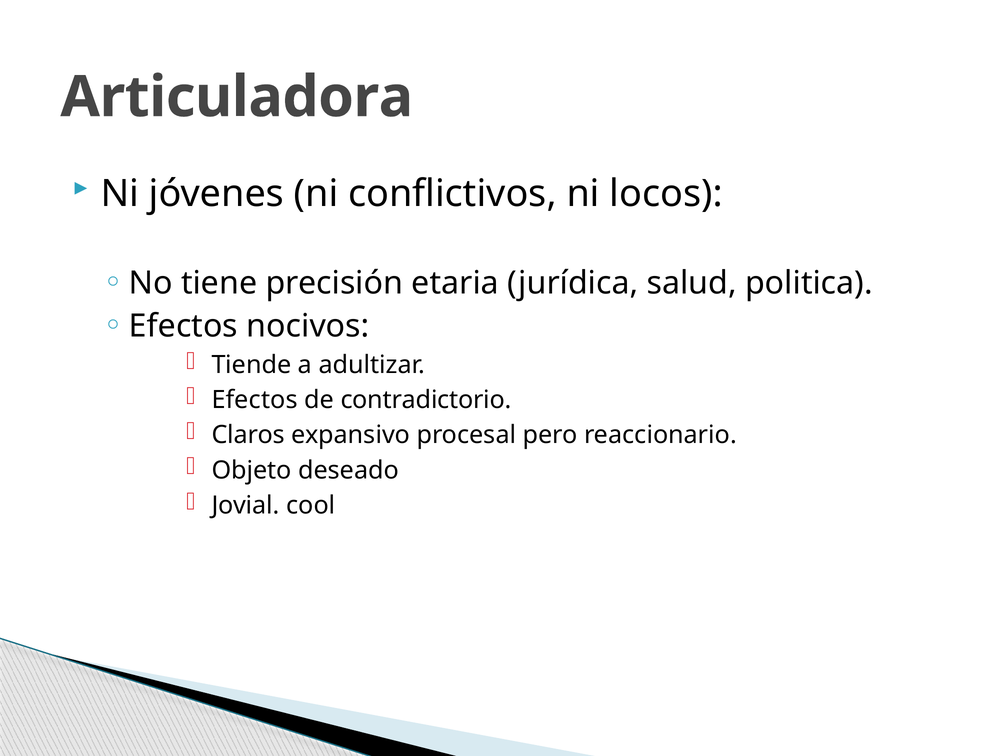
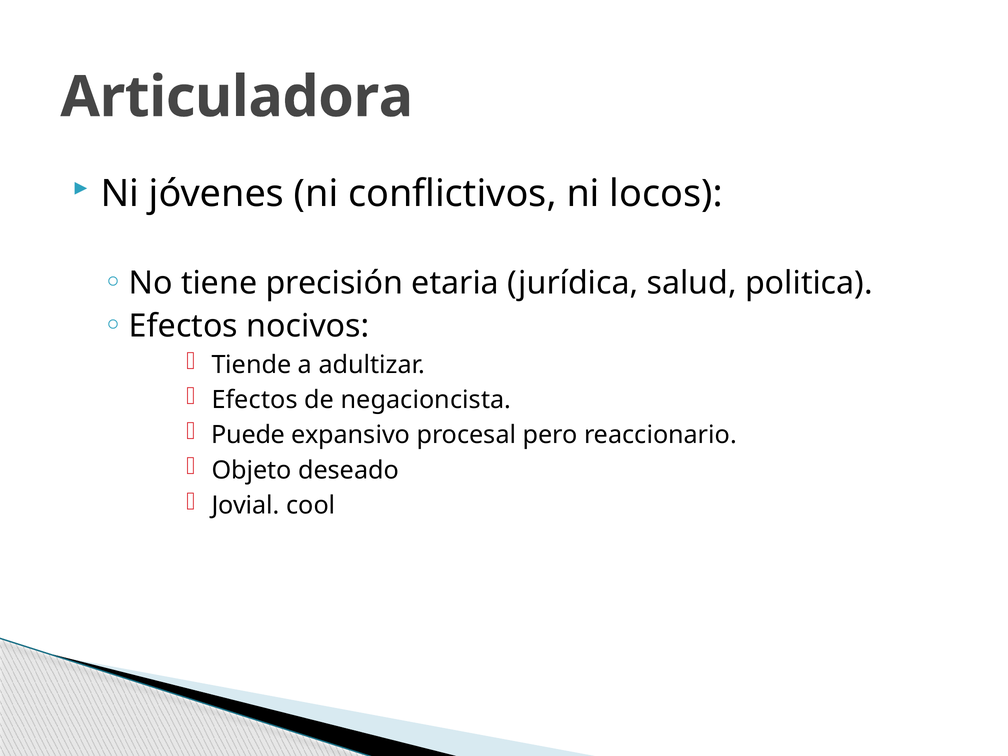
contradictorio: contradictorio -> negacioncista
Claros: Claros -> Puede
